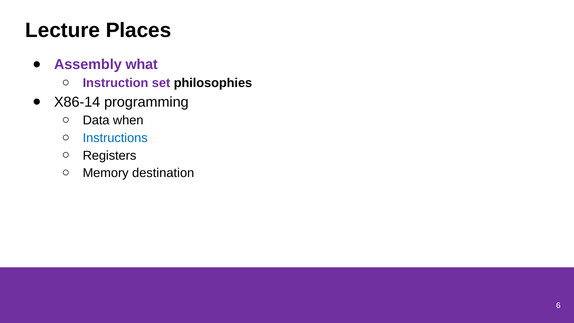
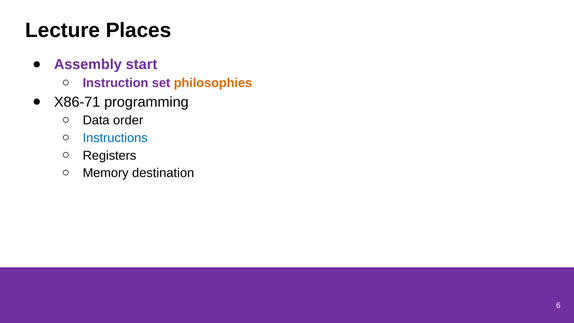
what: what -> start
philosophies colour: black -> orange
X86-14: X86-14 -> X86-71
when: when -> order
